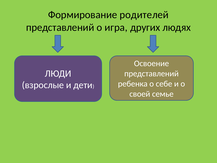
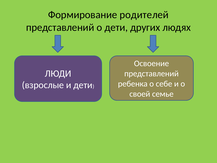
о игра: игра -> дети
